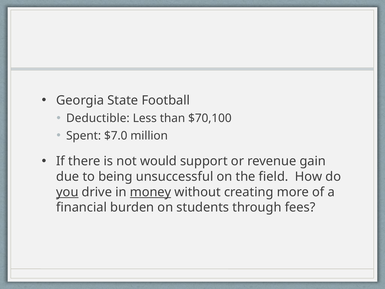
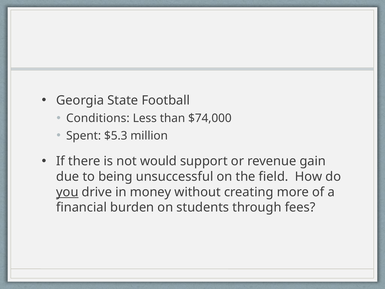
Deductible: Deductible -> Conditions
$70,100: $70,100 -> $74,000
$7.0: $7.0 -> $5.3
money underline: present -> none
